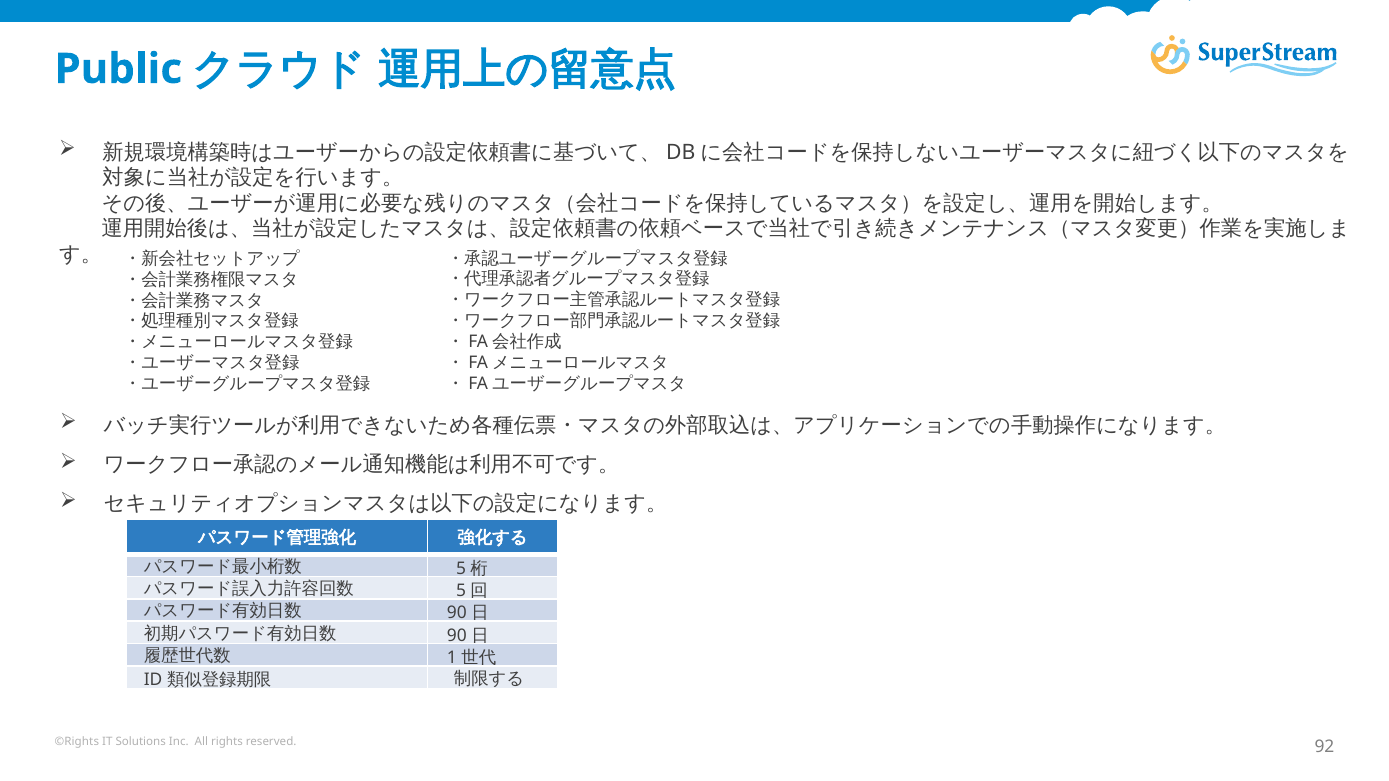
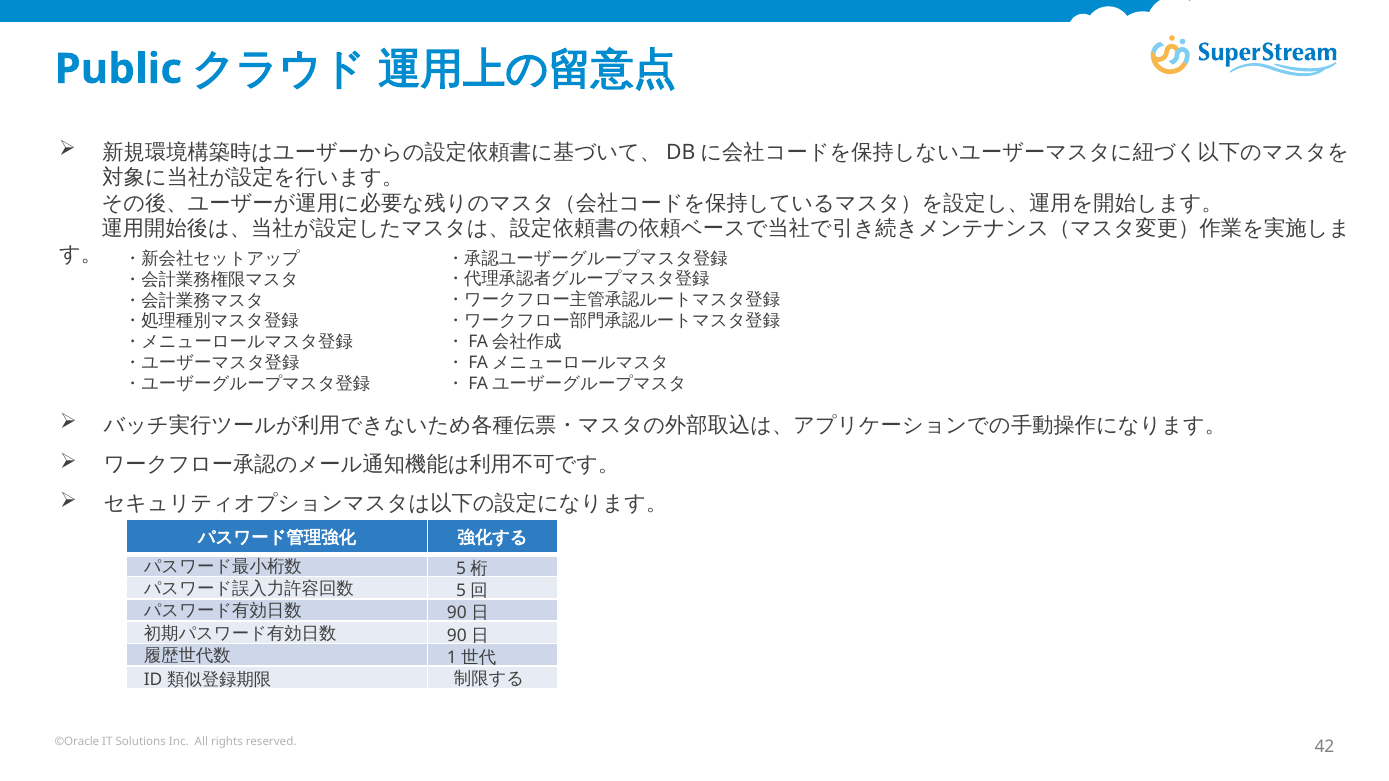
©Rights: ©Rights -> ©Oracle
92: 92 -> 42
